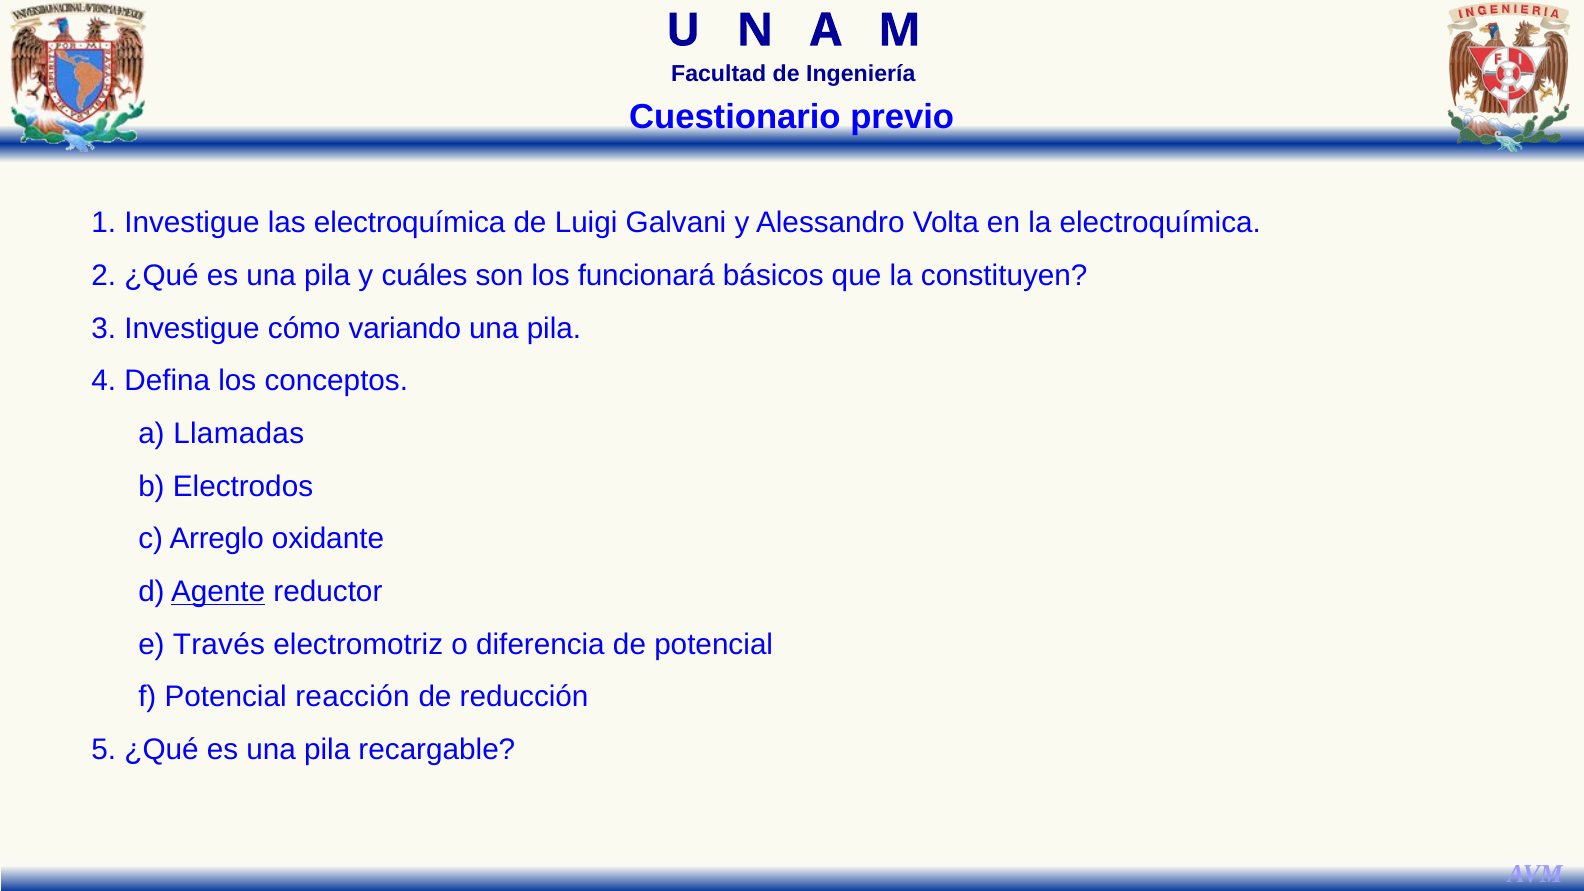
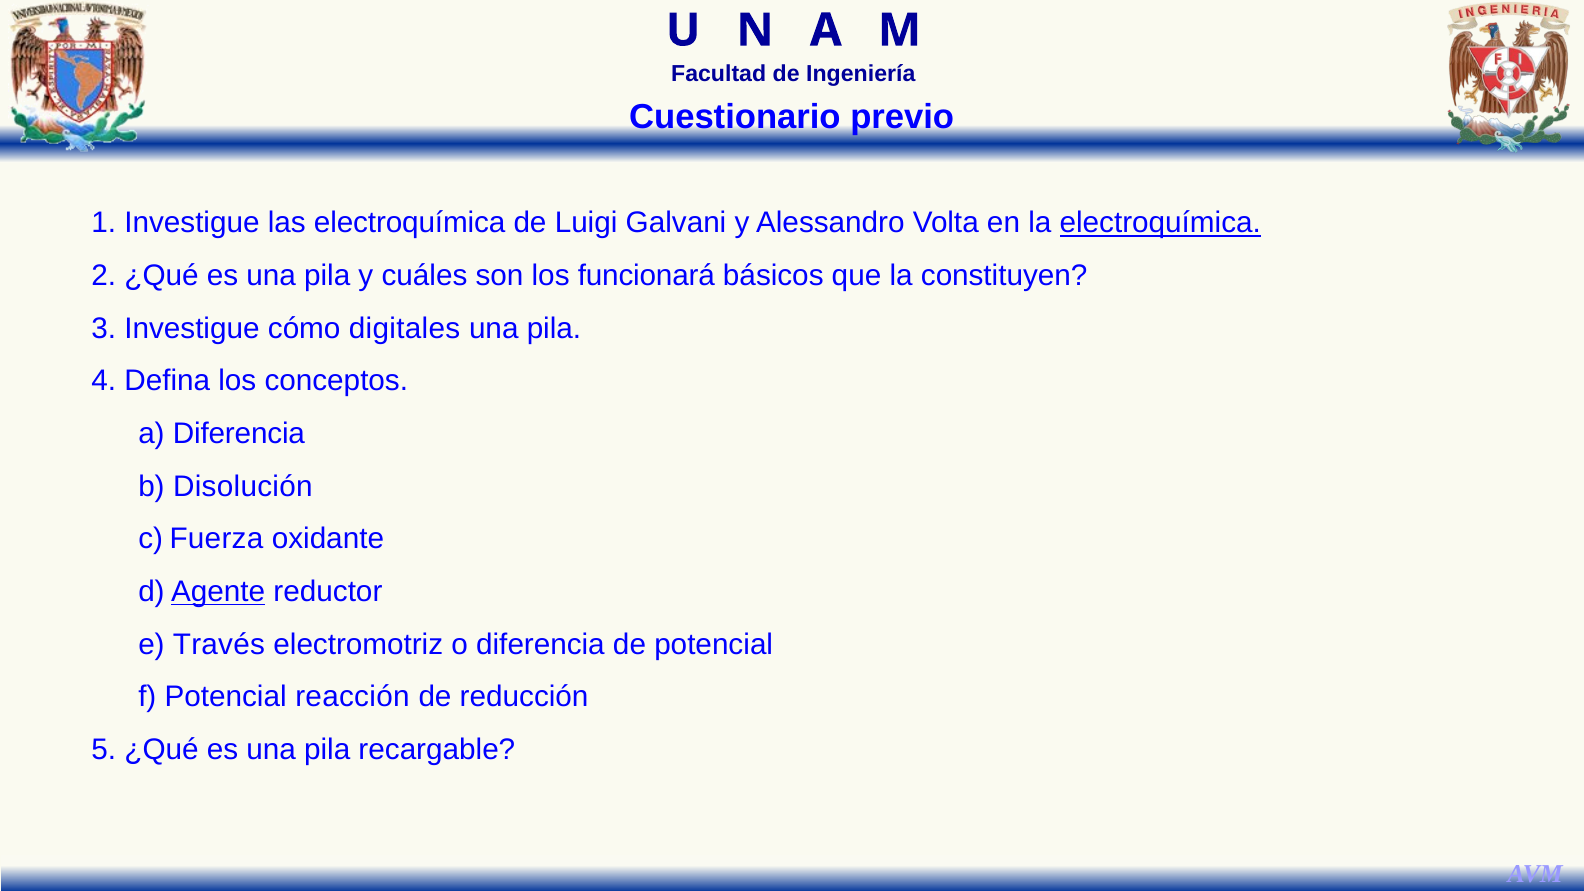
electroquímica at (1160, 223) underline: none -> present
variando: variando -> digitales
a Llamadas: Llamadas -> Diferencia
Electrodos: Electrodos -> Disolución
Arreglo: Arreglo -> Fuerza
